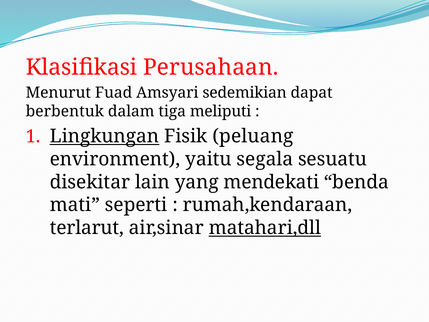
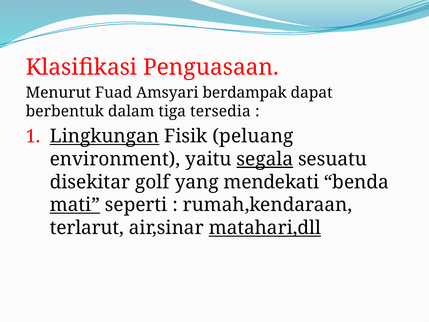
Perusahaan: Perusahaan -> Penguasaan
sedemikian: sedemikian -> berdampak
meliputi: meliputi -> tersedia
segala underline: none -> present
lain: lain -> golf
mati underline: none -> present
